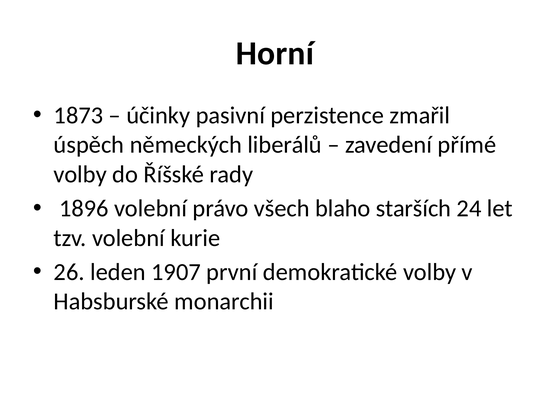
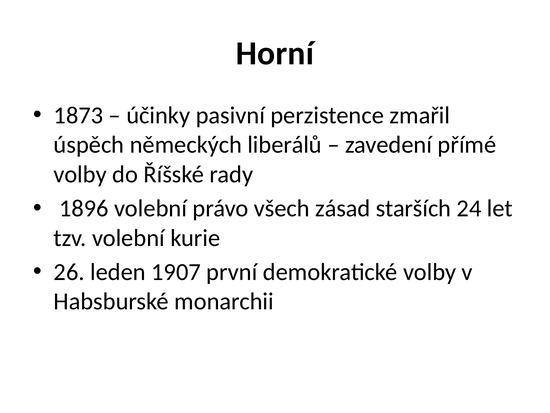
blaho: blaho -> zásad
